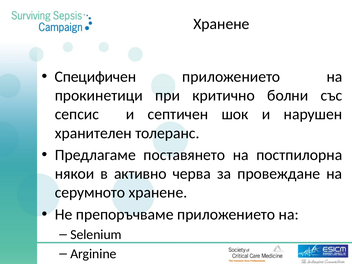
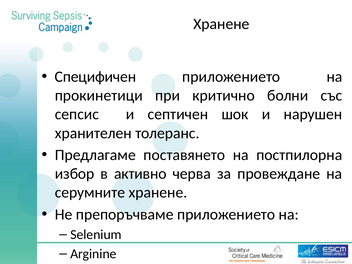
някои: някои -> избор
серумното: серумното -> серумните
